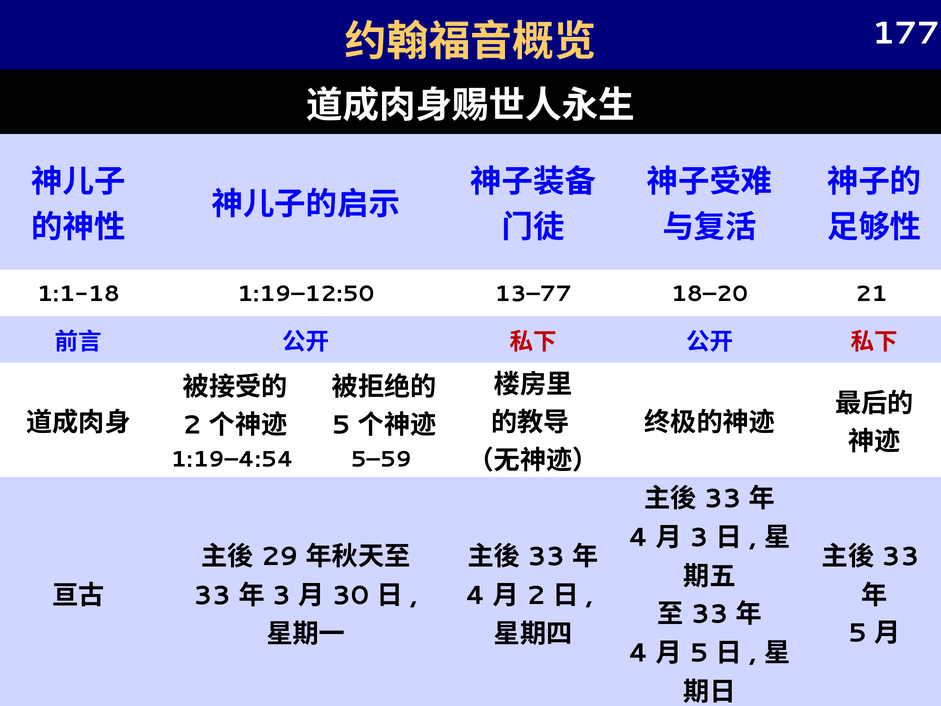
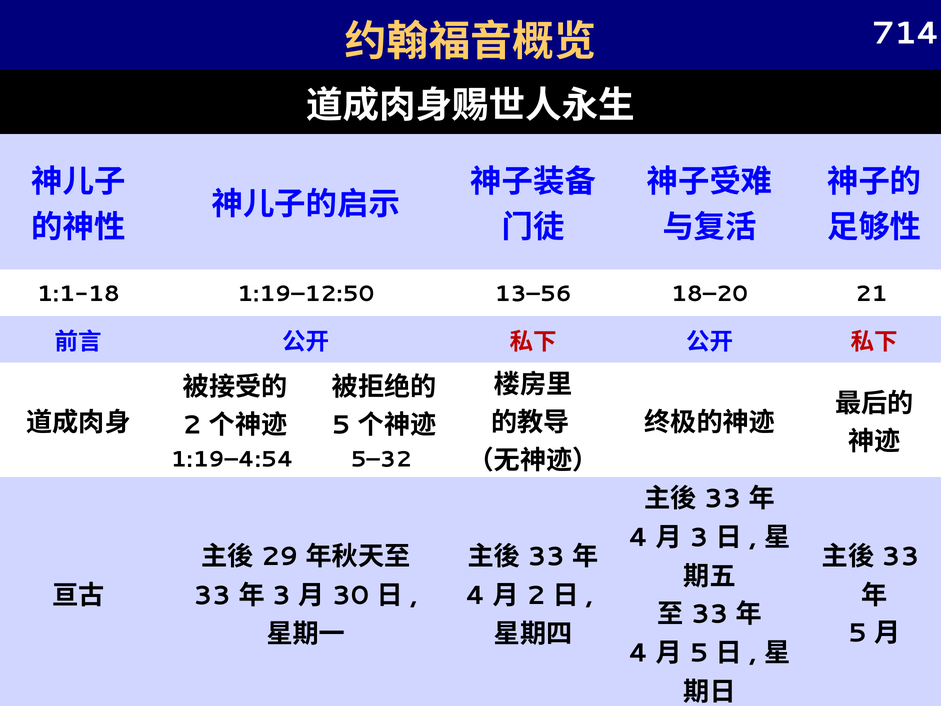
177: 177 -> 714
13–77: 13–77 -> 13–56
5–59: 5–59 -> 5–32
